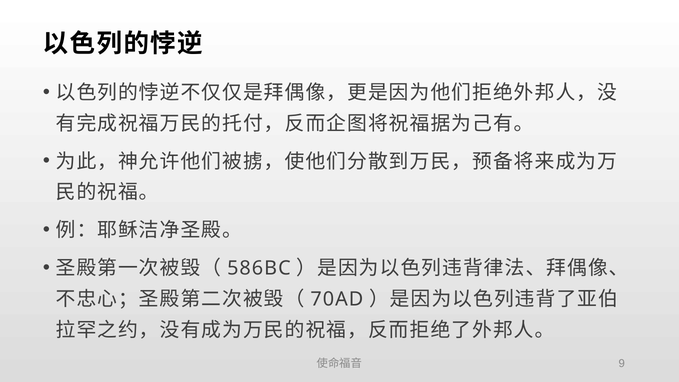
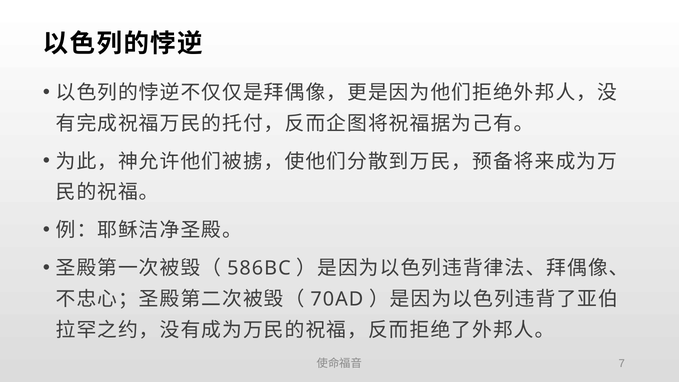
9: 9 -> 7
